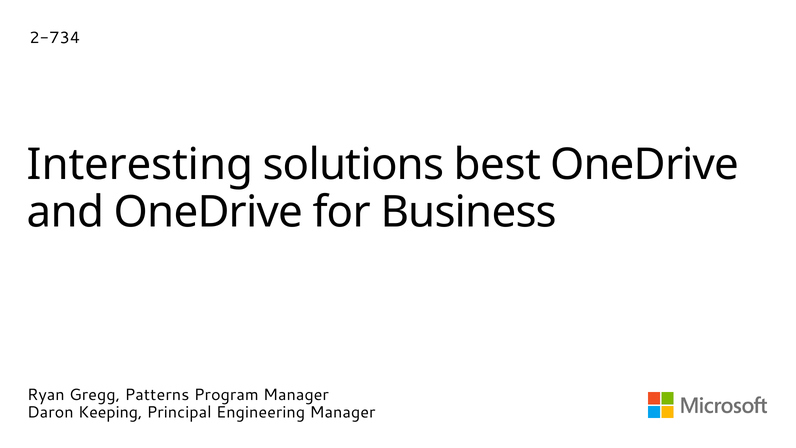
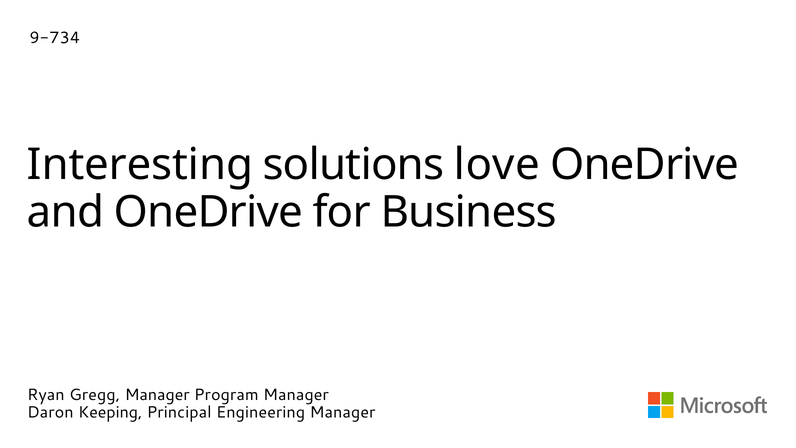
2-734: 2-734 -> 9-734
best: best -> love
Gregg Patterns: Patterns -> Manager
